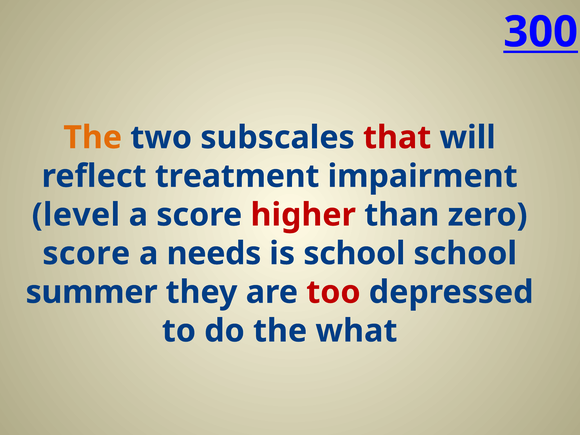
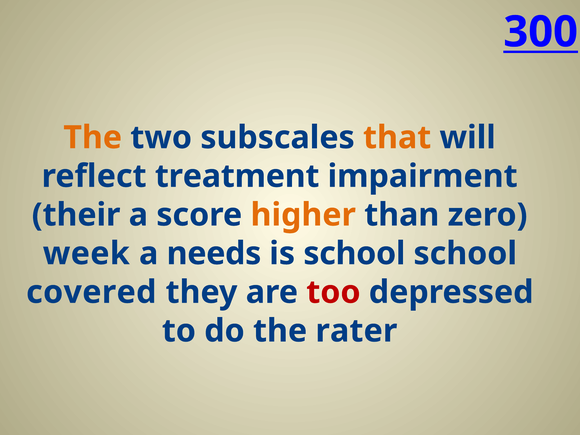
that colour: red -> orange
level: level -> their
higher colour: red -> orange
score at (86, 254): score -> week
summer: summer -> covered
what: what -> rater
